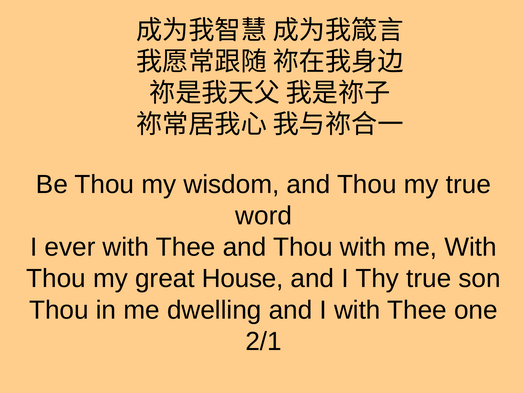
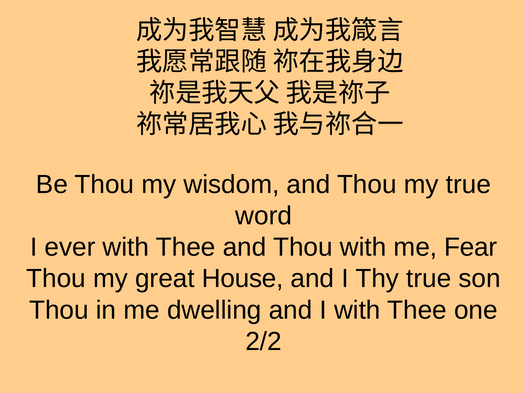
me With: With -> Fear
2/1: 2/1 -> 2/2
